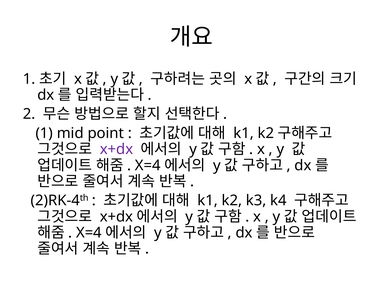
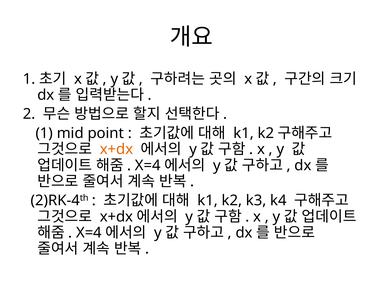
x+dx at (116, 149) colour: purple -> orange
